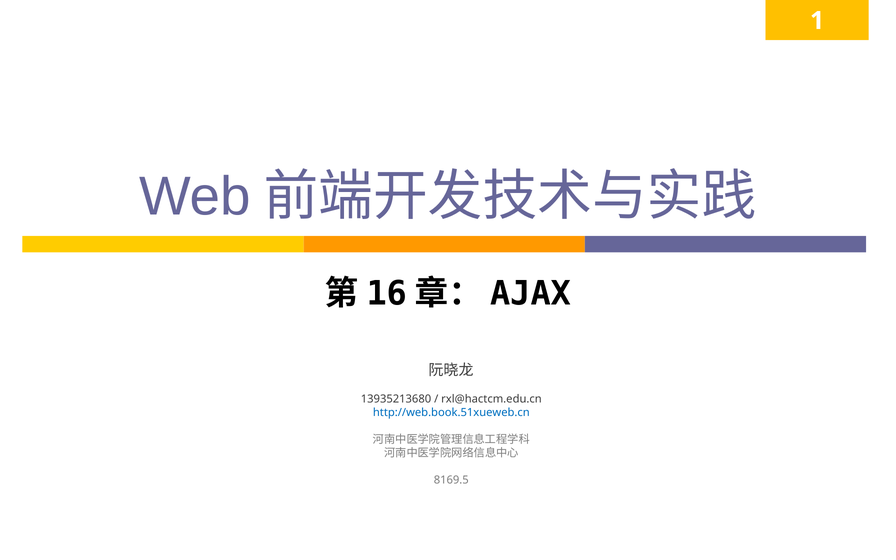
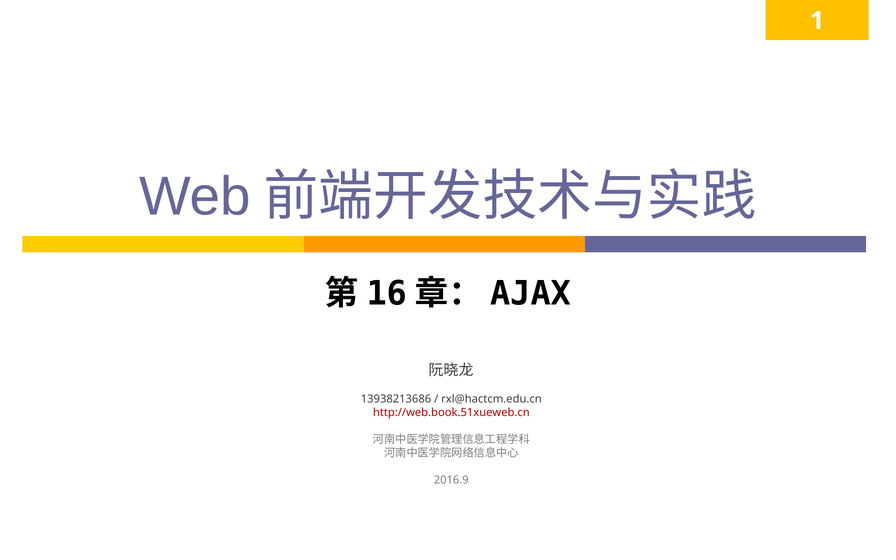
13935213680: 13935213680 -> 13938213686
http://web.book.51xueweb.cn colour: blue -> red
8169.5: 8169.5 -> 2016.9
